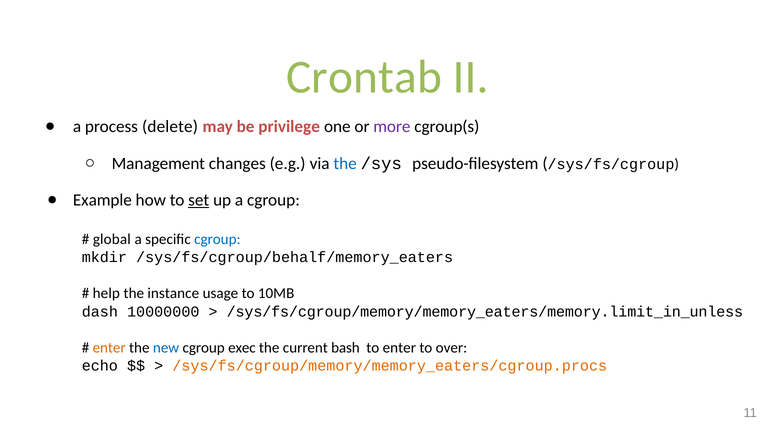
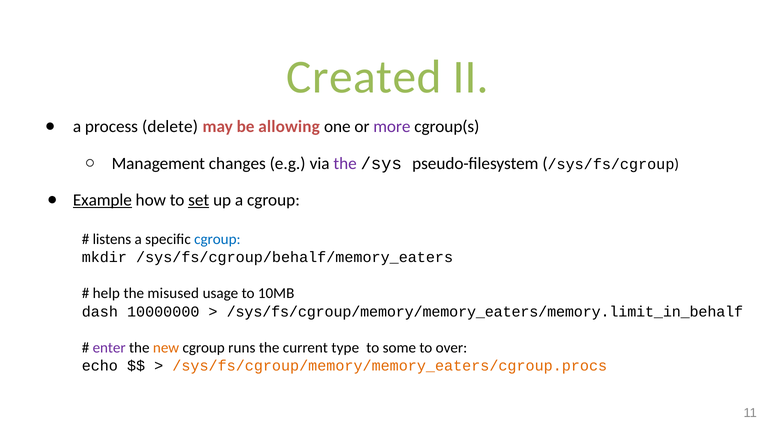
Crontab: Crontab -> Created
privilege: privilege -> allowing
the at (345, 163) colour: blue -> purple
Example underline: none -> present
global: global -> listens
instance: instance -> misused
/sys/fs/cgroup/memory/memory_eaters/memory.limit_in_unless: /sys/fs/cgroup/memory/memory_eaters/memory.limit_in_unless -> /sys/fs/cgroup/memory/memory_eaters/memory.limit_in_behalf
enter at (109, 348) colour: orange -> purple
new colour: blue -> orange
exec: exec -> runs
bash: bash -> type
to enter: enter -> some
